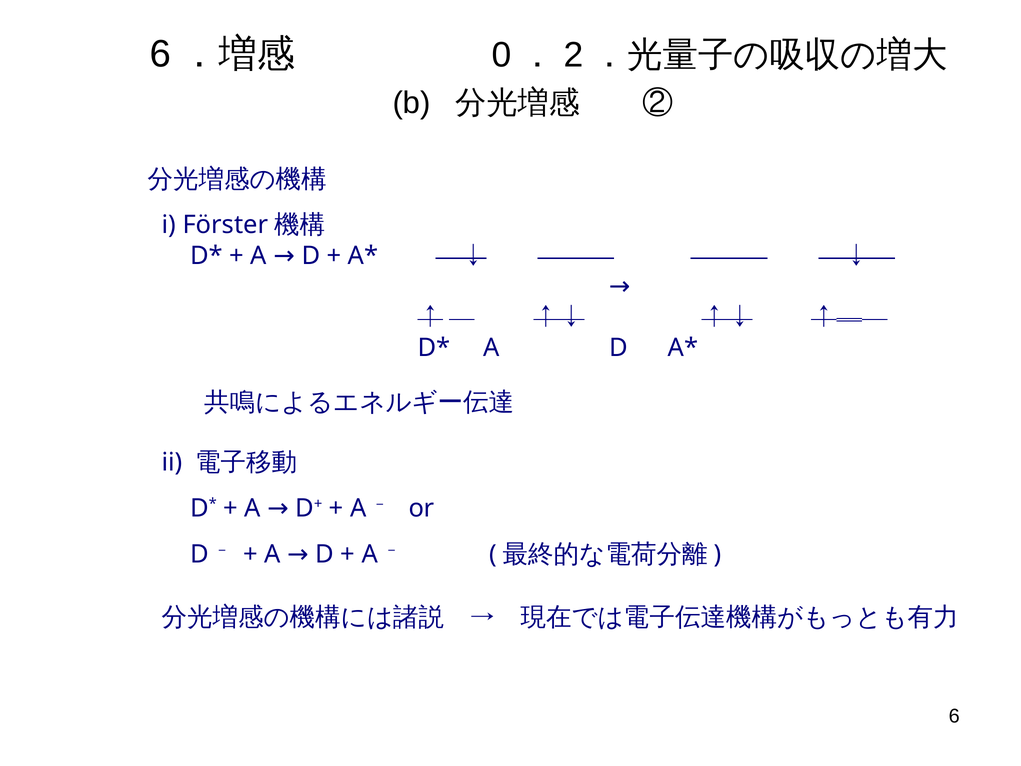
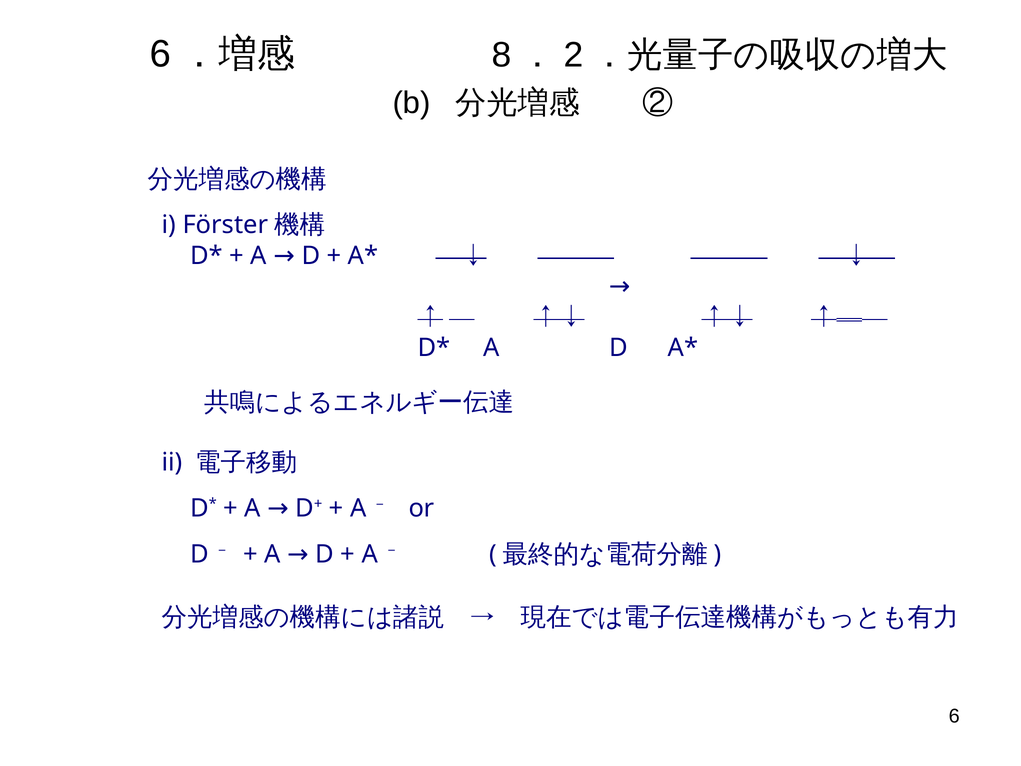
0: 0 -> 8
